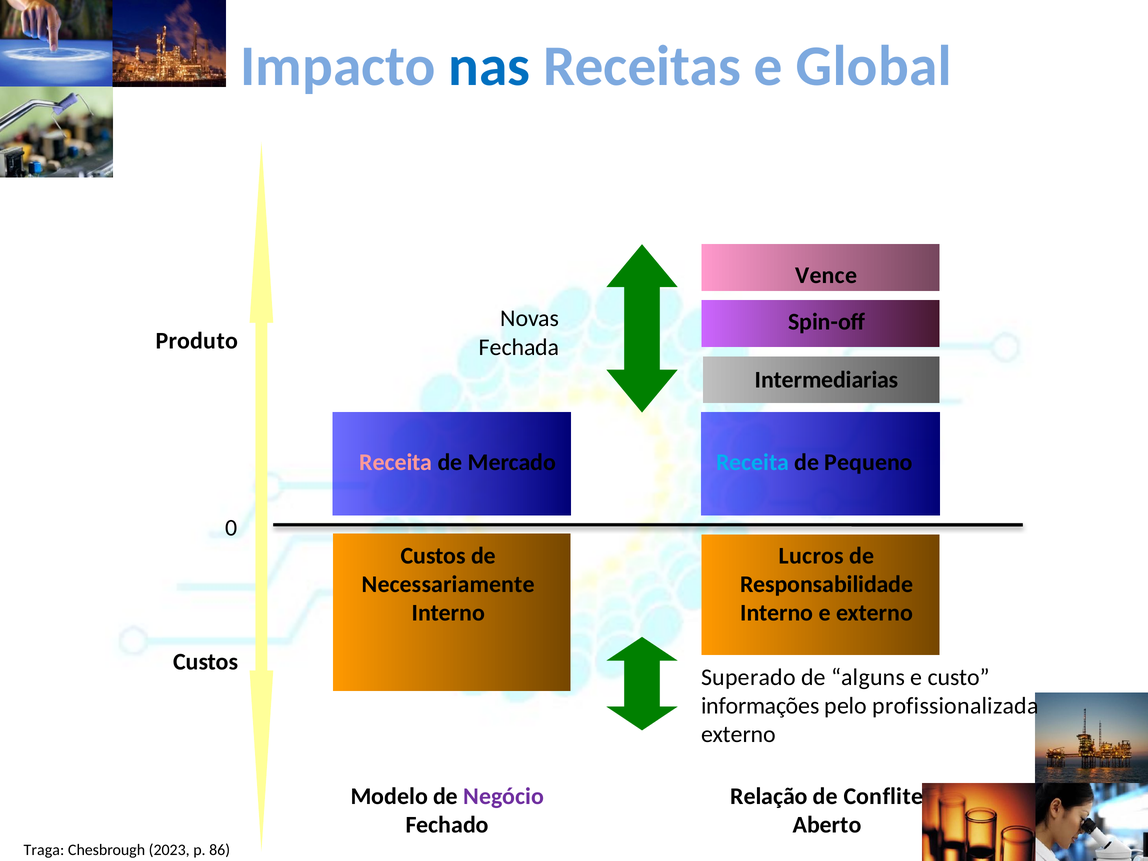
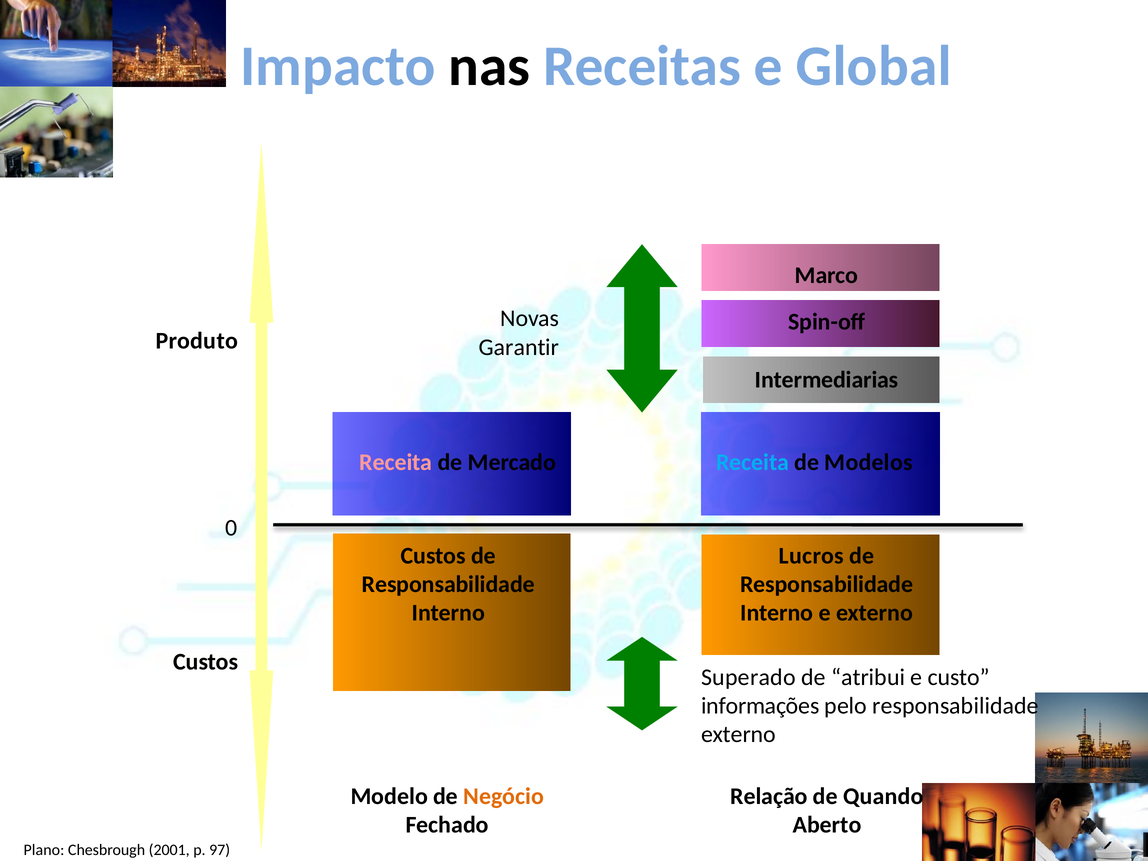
nas colour: blue -> black
Vence: Vence -> Marco
Fechada: Fechada -> Garantir
Pequeno: Pequeno -> Modelos
Necessariamente at (448, 584): Necessariamente -> Responsabilidade
alguns: alguns -> atribui
pelo profissionalizada: profissionalizada -> responsabilidade
Negócio colour: purple -> orange
Conflite: Conflite -> Quando
Traga: Traga -> Plano
2023: 2023 -> 2001
86: 86 -> 97
